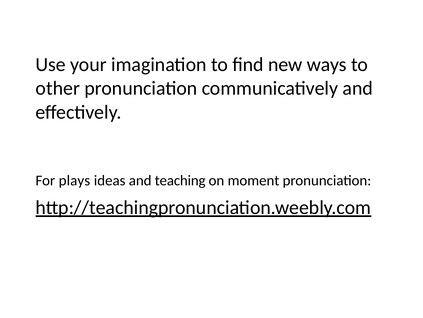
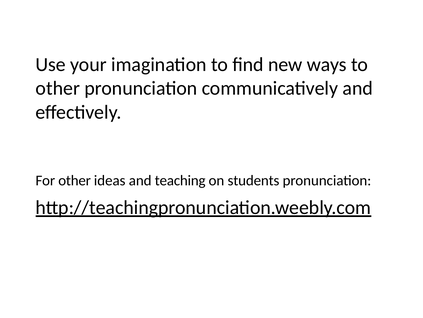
For plays: plays -> other
moment: moment -> students
